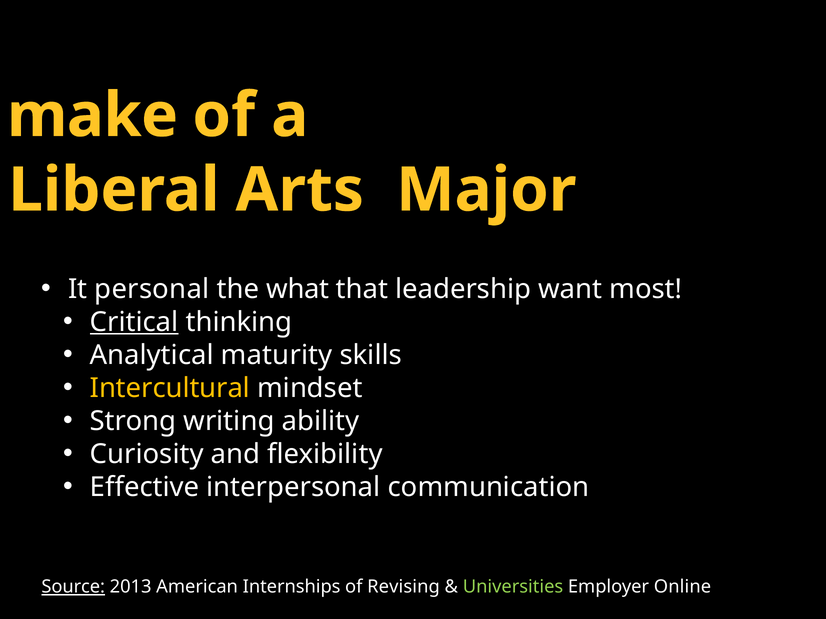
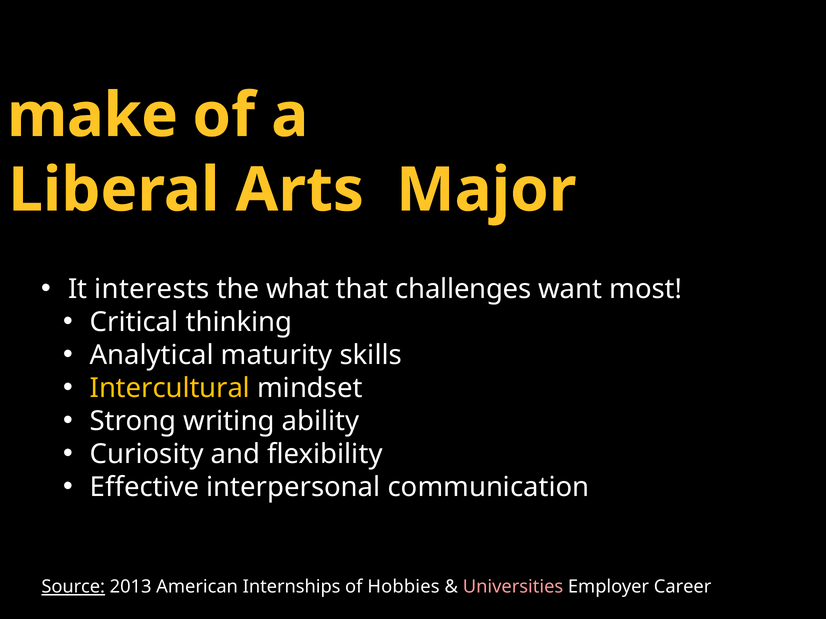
personal: personal -> interests
leadership: leadership -> challenges
Critical underline: present -> none
Revising: Revising -> Hobbies
Universities colour: light green -> pink
Online: Online -> Career
